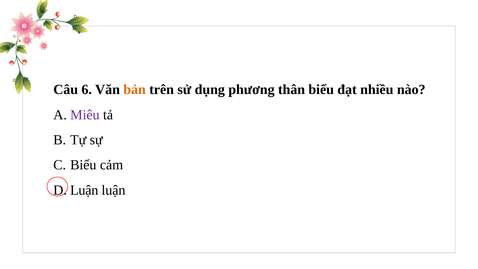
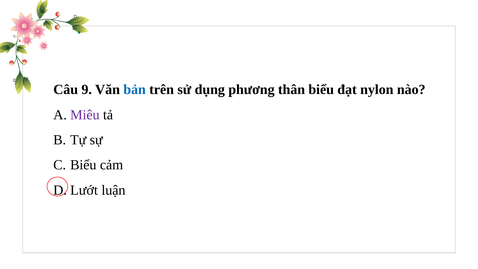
6: 6 -> 9
bản colour: orange -> blue
nhiều: nhiều -> nylon
Luận at (84, 190): Luận -> Lướt
